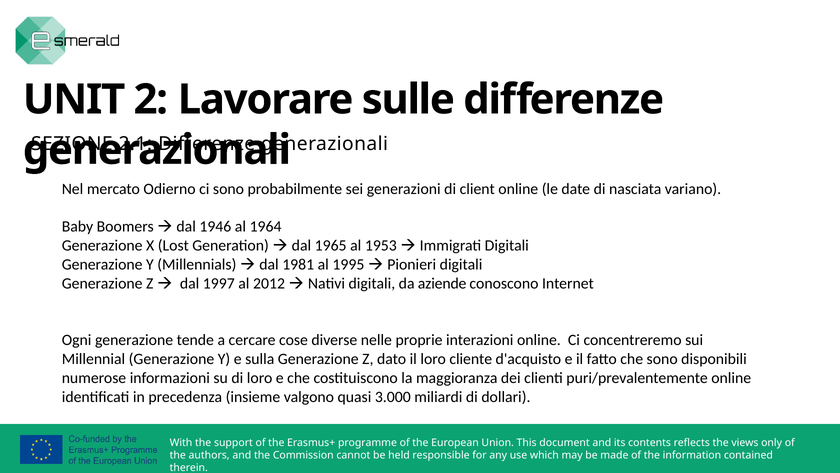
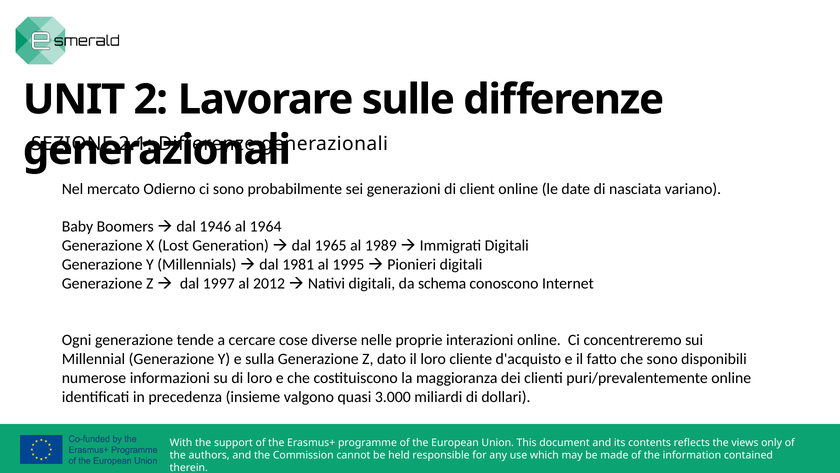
1953: 1953 -> 1989
aziende: aziende -> schema
